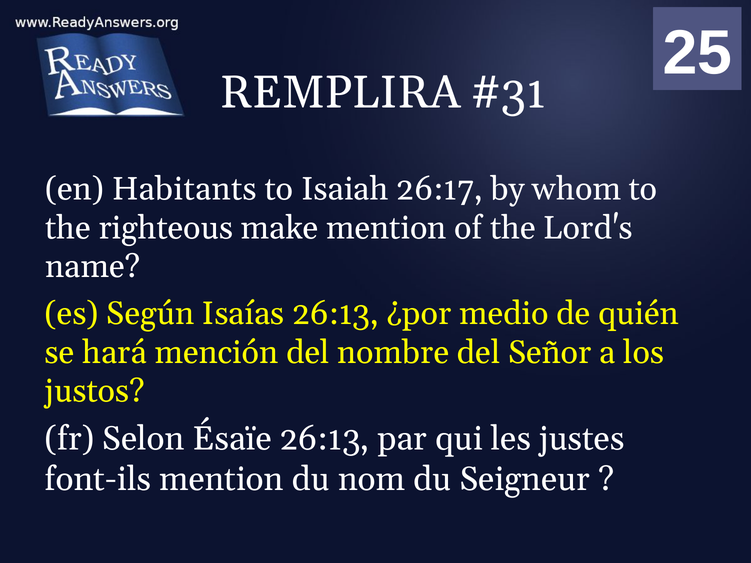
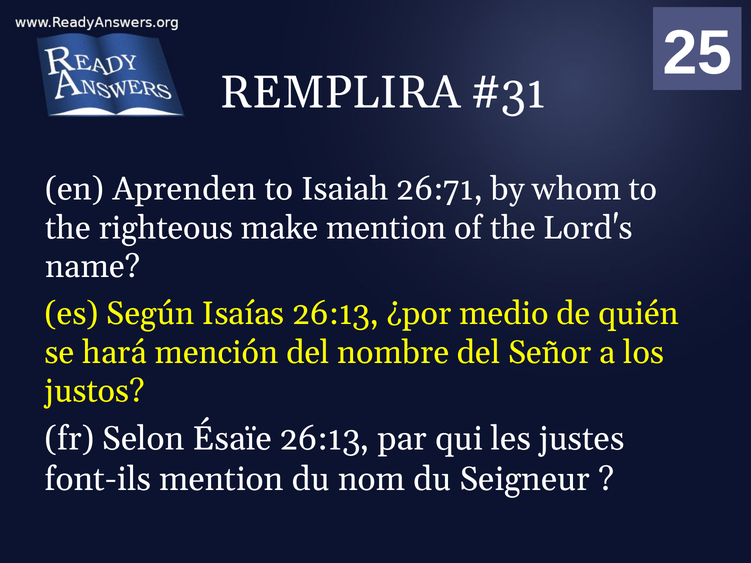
Habitants: Habitants -> Aprenden
26:17: 26:17 -> 26:71
